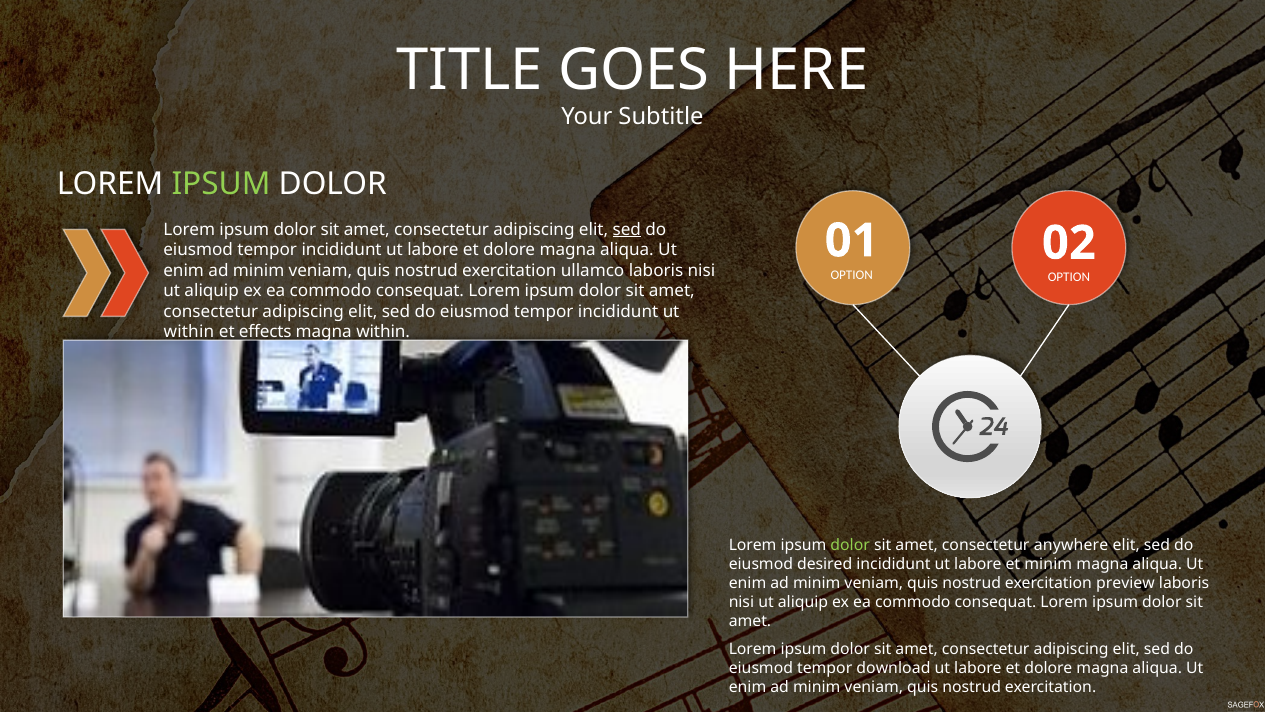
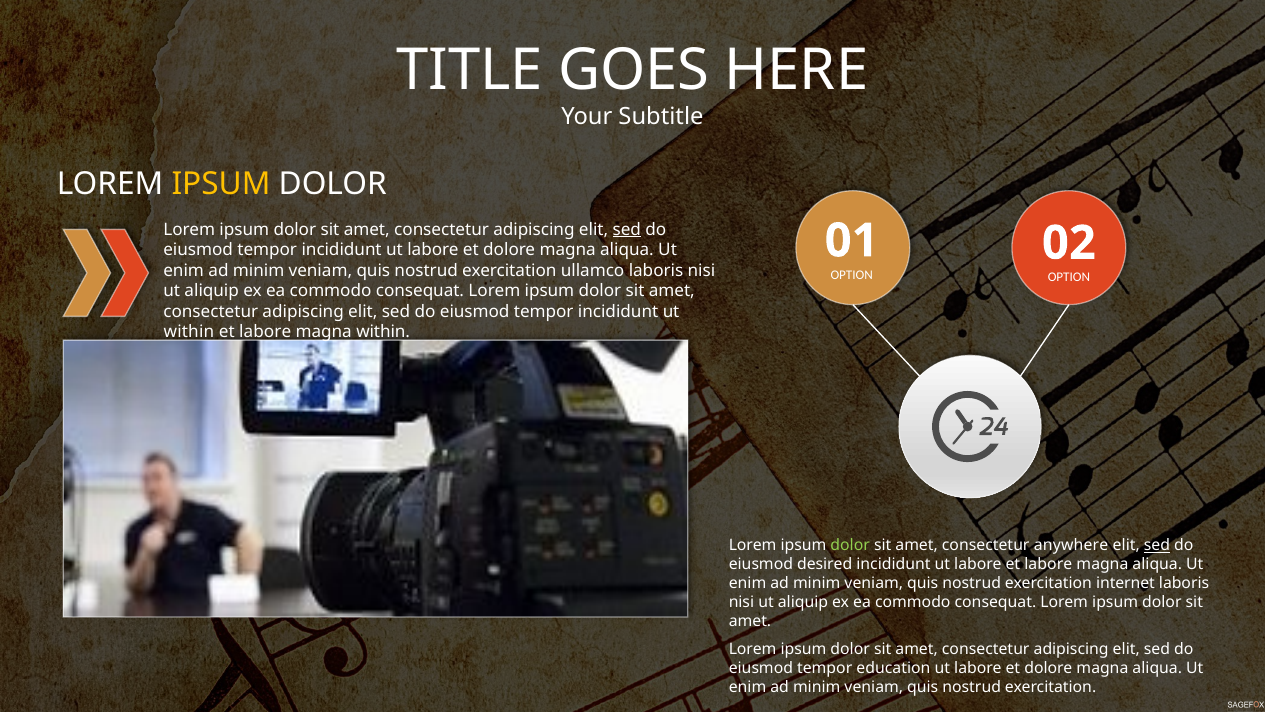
IPSUM at (221, 183) colour: light green -> yellow
effects at (265, 332): effects -> labore
sed at (1157, 545) underline: none -> present
labore et minim: minim -> labore
preview: preview -> internet
download: download -> education
